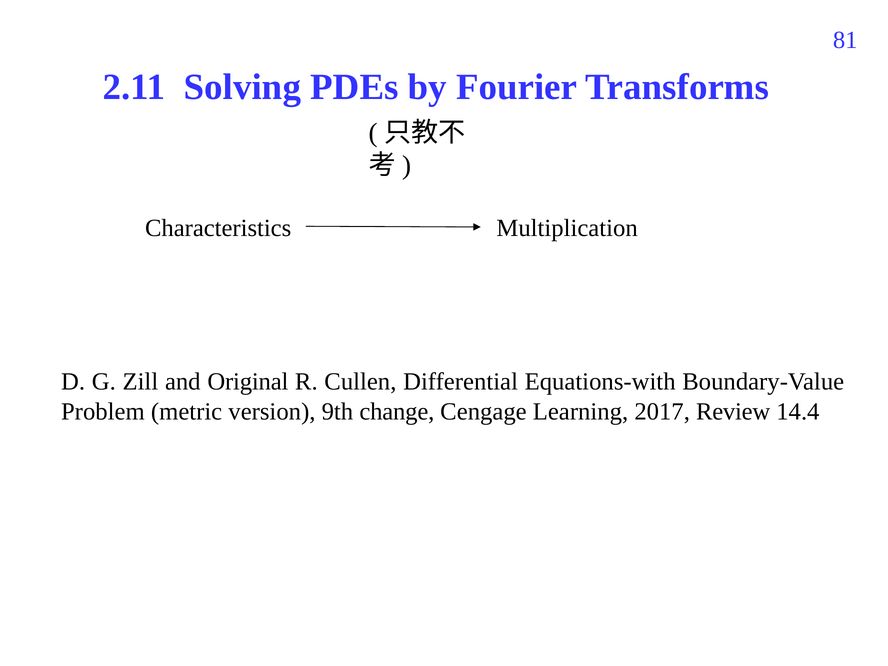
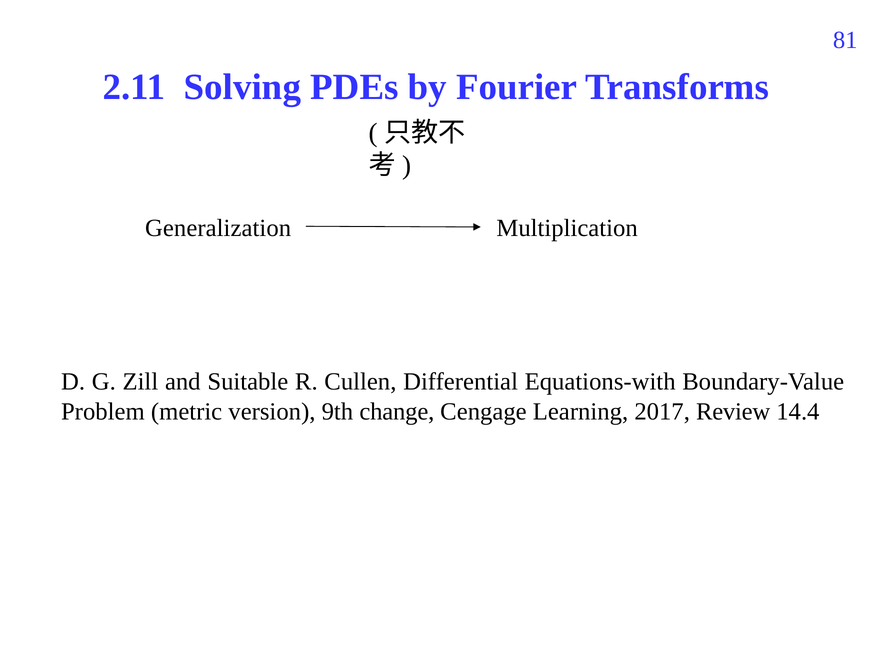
Characteristics: Characteristics -> Generalization
Original: Original -> Suitable
